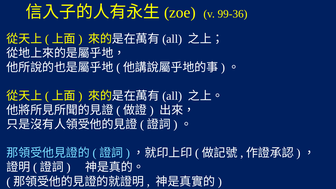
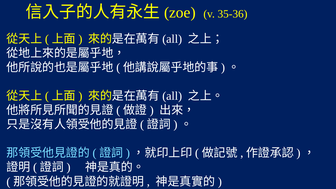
99-36: 99-36 -> 35-36
